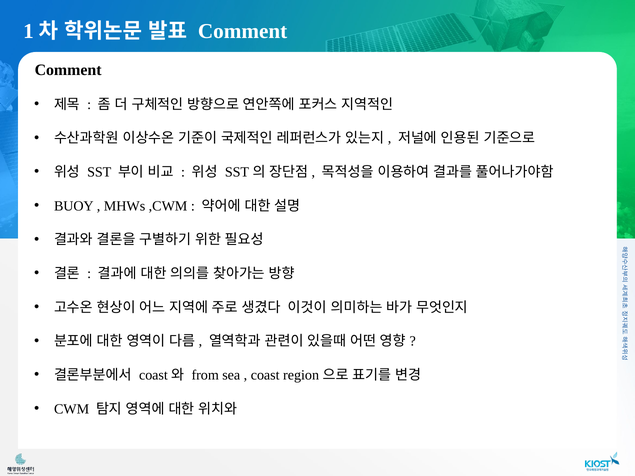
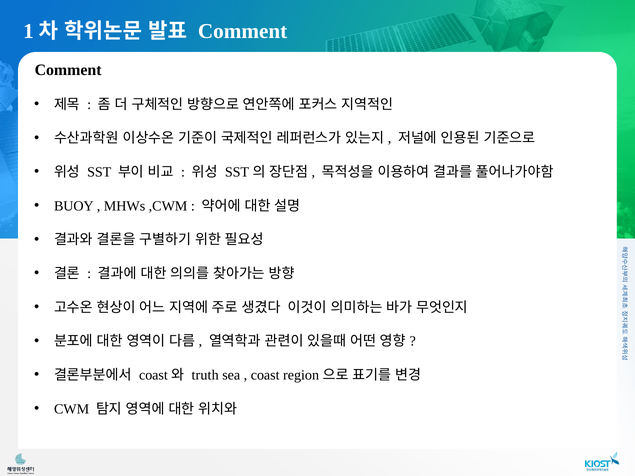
from: from -> truth
